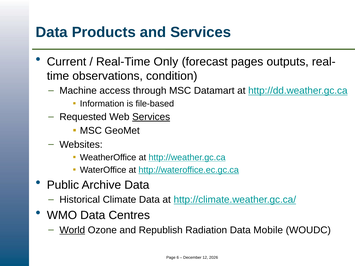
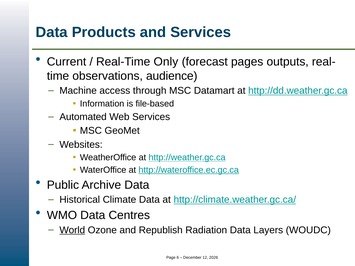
condition: condition -> audience
Requested: Requested -> Automated
Services at (151, 117) underline: present -> none
Mobile: Mobile -> Layers
